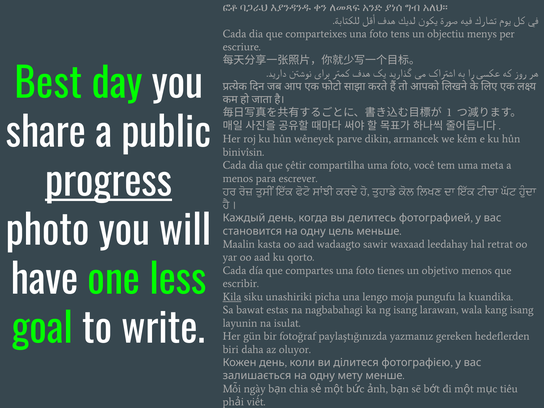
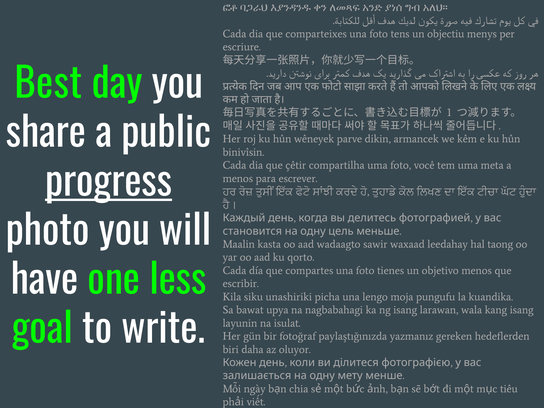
retrat: retrat -> taong
Kila underline: present -> none
estas: estas -> upya
